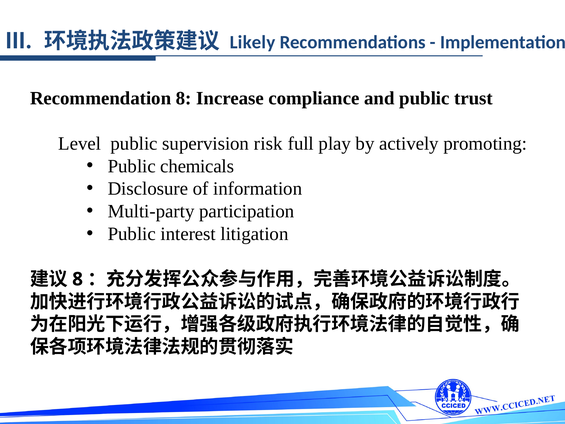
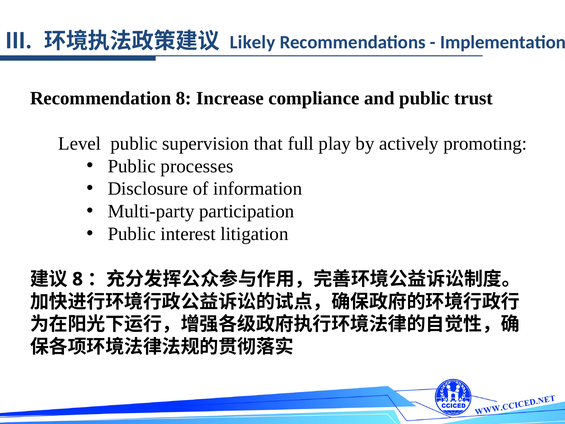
risk: risk -> that
chemicals: chemicals -> processes
